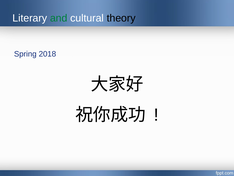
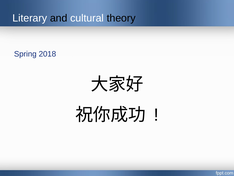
and colour: green -> black
